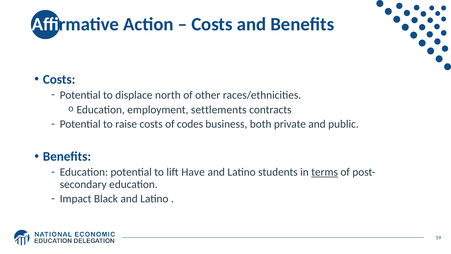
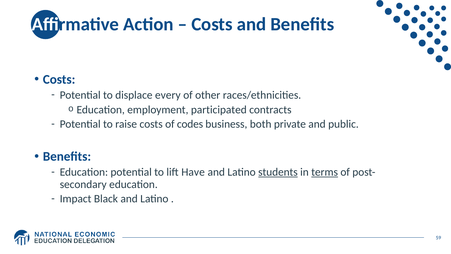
north: north -> every
settlements: settlements -> participated
students underline: none -> present
